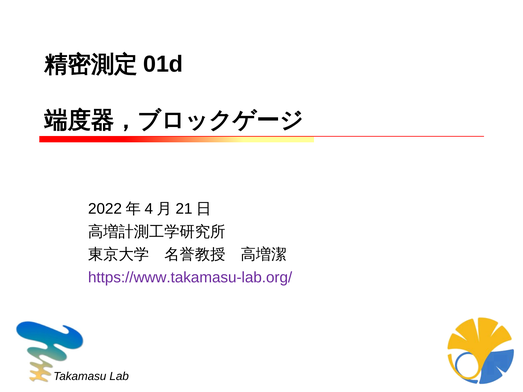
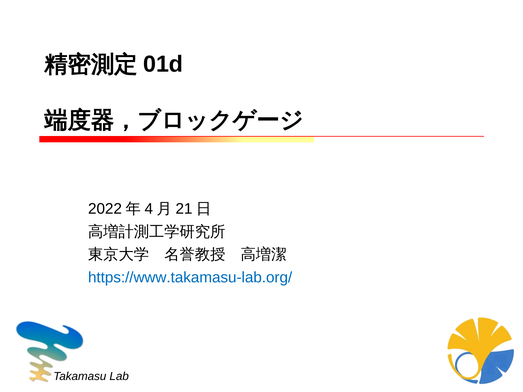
https://www.takamasu-lab.org/ colour: purple -> blue
